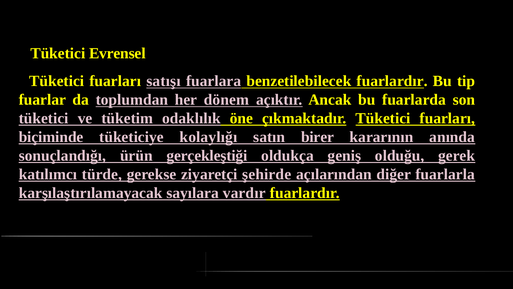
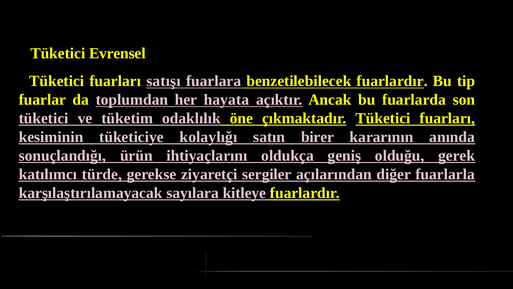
dönem: dönem -> hayata
biçiminde: biçiminde -> kesiminin
gerçekleştiği: gerçekleştiği -> ihtiyaçlarını
şehirde: şehirde -> sergiler
vardır: vardır -> kitleye
